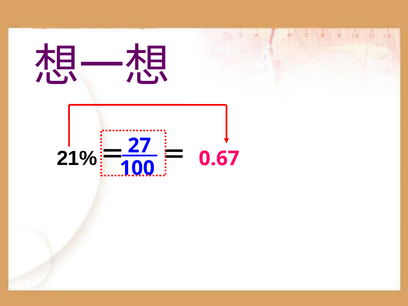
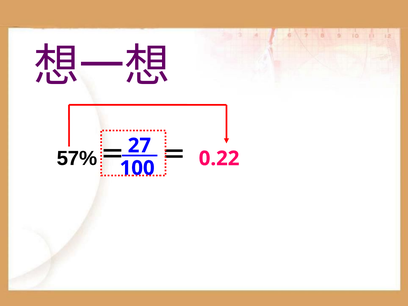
21%: 21% -> 57%
0.67: 0.67 -> 0.22
